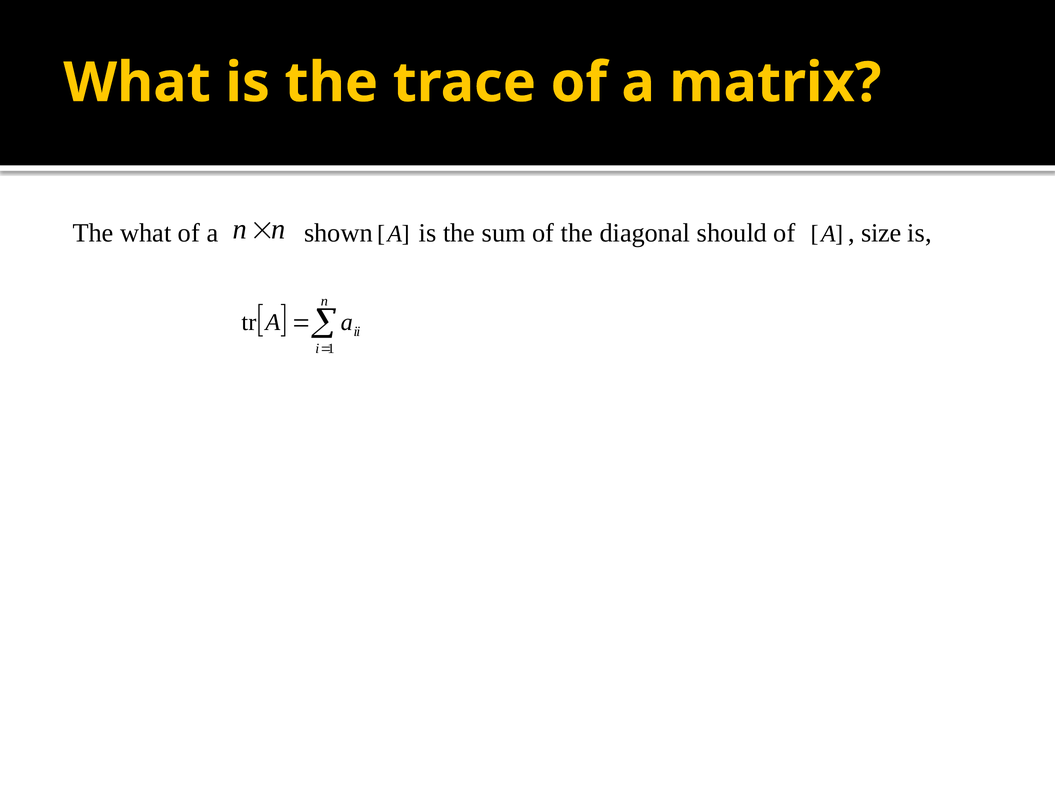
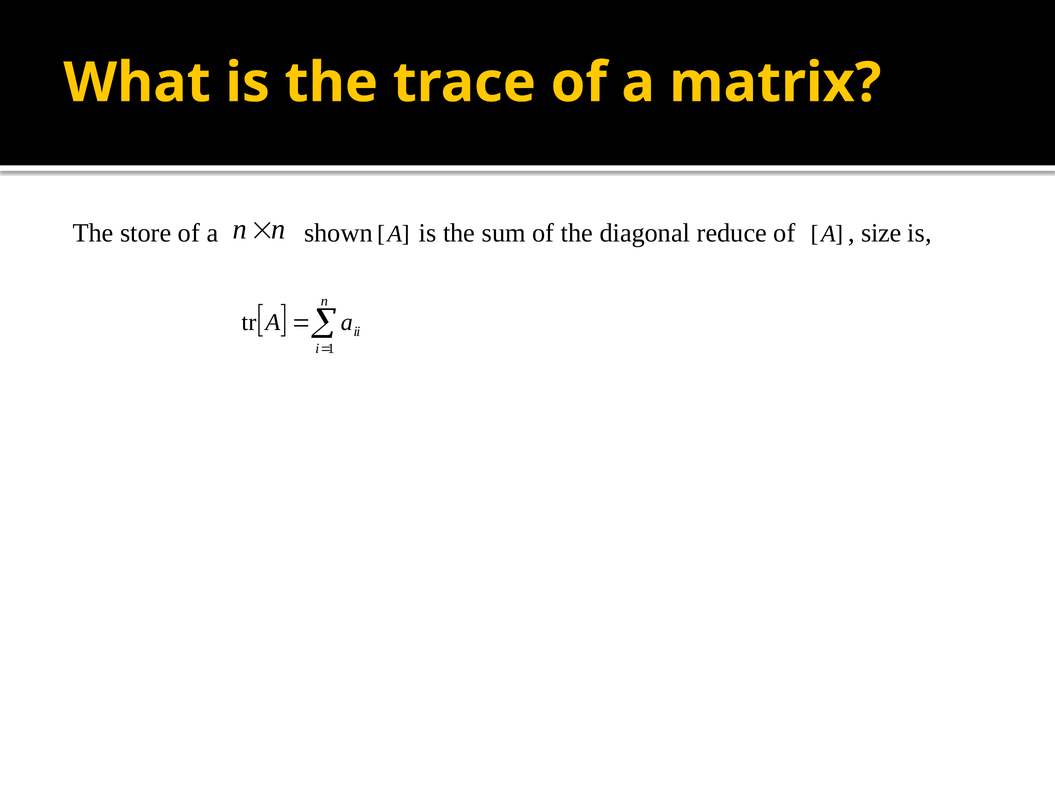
The what: what -> store
should: should -> reduce
